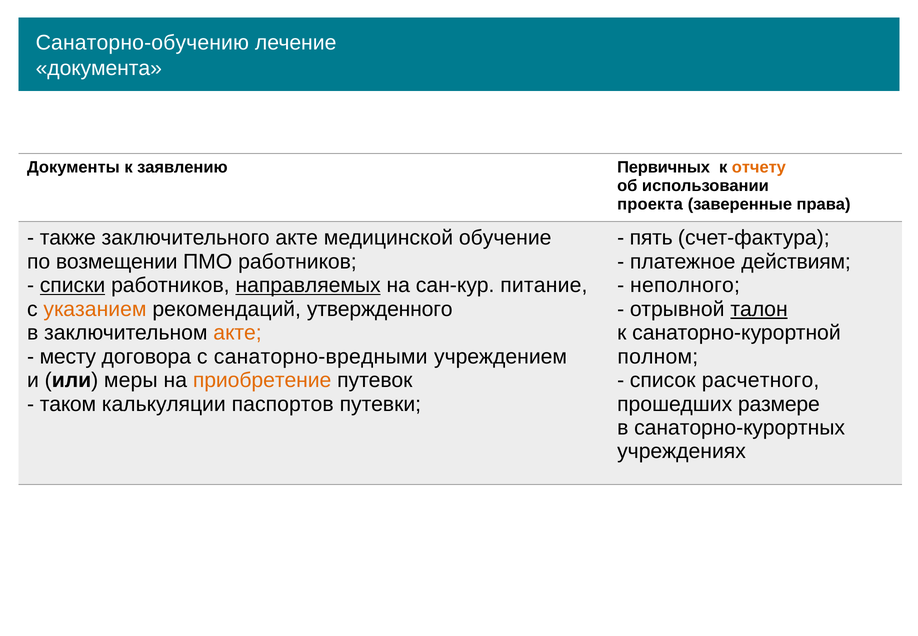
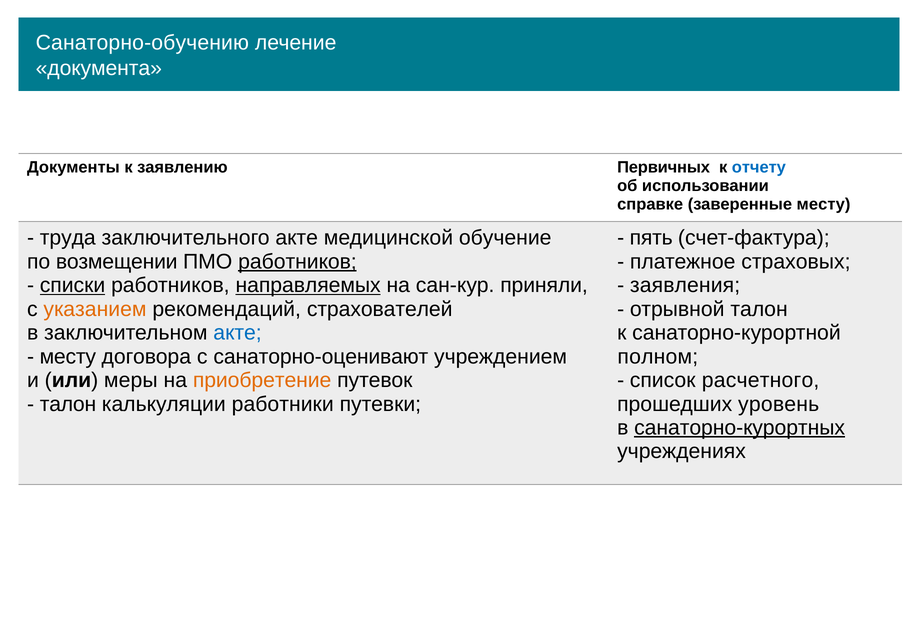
отчету colour: orange -> blue
проекта: проекта -> справке
заверенные права: права -> месту
также: также -> труда
работников at (297, 261) underline: none -> present
действиям: действиям -> страховых
питание: питание -> приняли
неполного: неполного -> заявления
утвержденного: утвержденного -> страхователей
талон at (759, 309) underline: present -> none
акте at (238, 333) colour: orange -> blue
санаторно-вредными: санаторно-вредными -> санаторно-оценивают
таком at (68, 404): таком -> талон
паспортов: паспортов -> работники
размере: размере -> уровень
санаторно-курортных underline: none -> present
